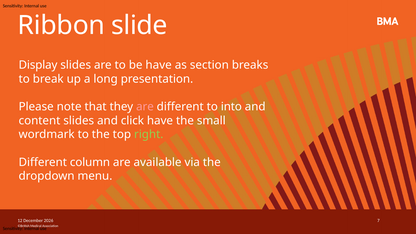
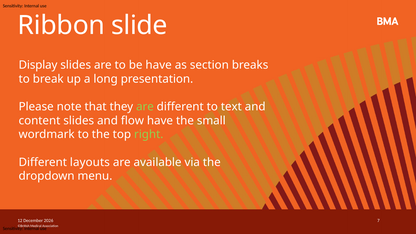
are at (145, 107) colour: pink -> light green
into: into -> text
click: click -> flow
column: column -> layouts
